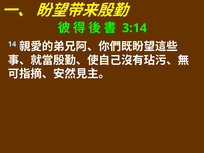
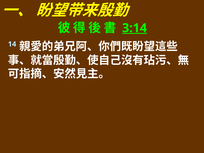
3:14 underline: none -> present
